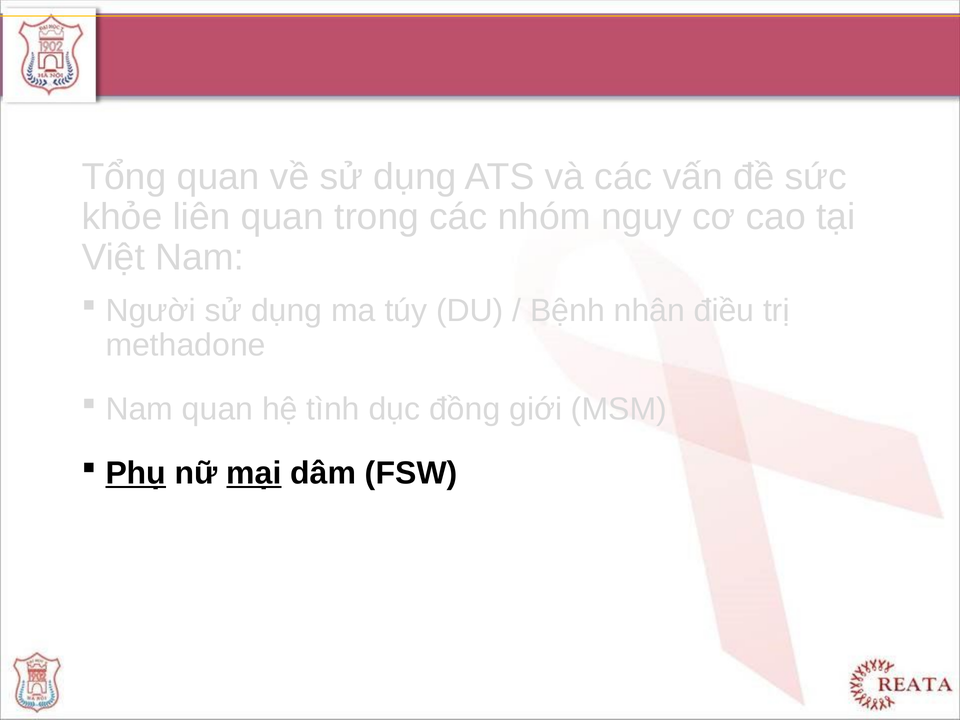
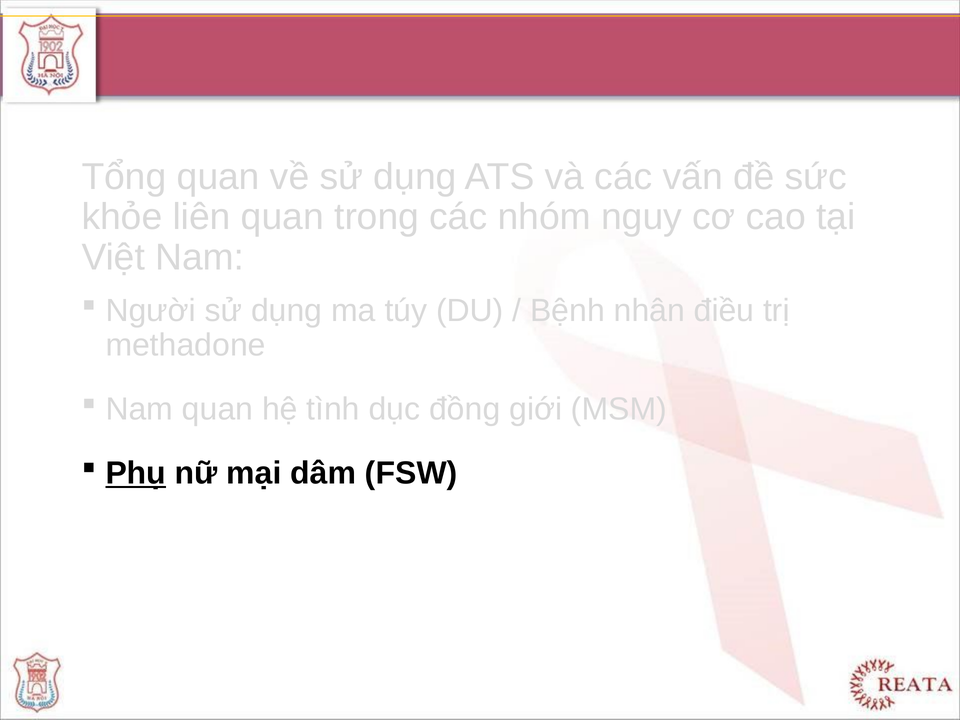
mại underline: present -> none
